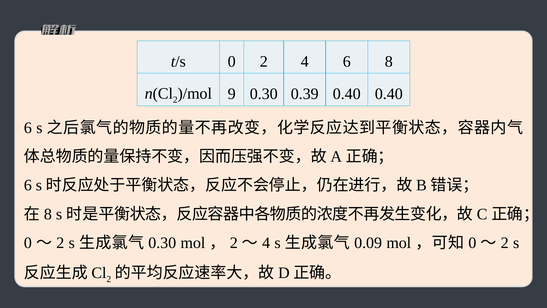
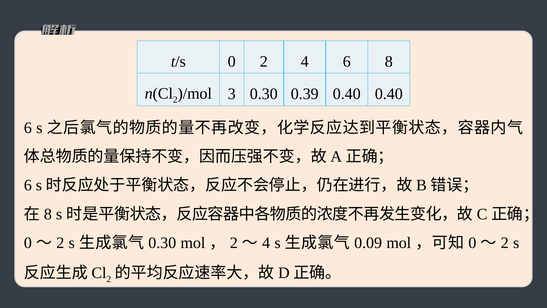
9: 9 -> 3
